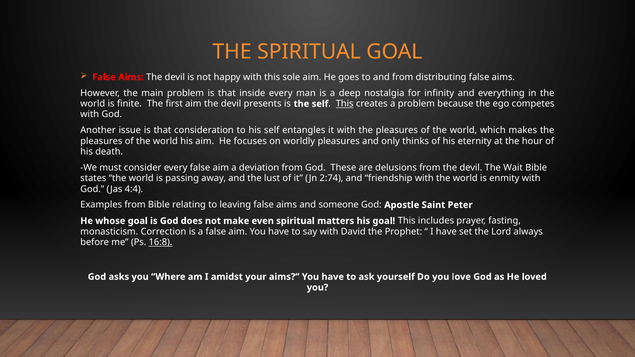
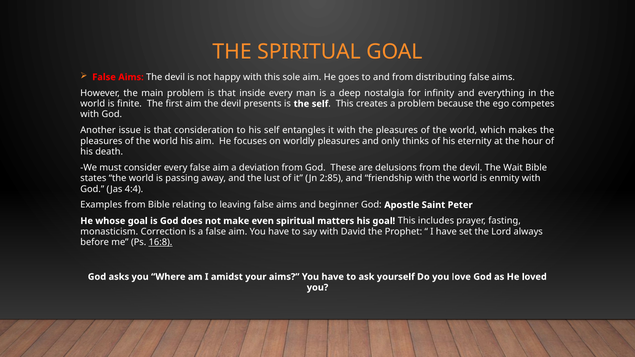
This at (345, 104) underline: present -> none
2:74: 2:74 -> 2:85
someone: someone -> beginner
